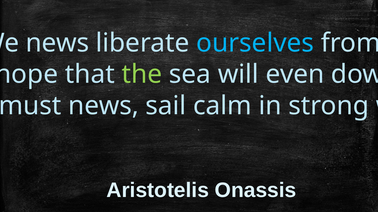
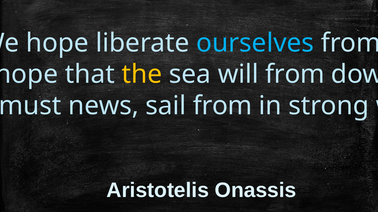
news at (57, 43): news -> hope
the at (142, 75) colour: light green -> yellow
will even: even -> from
sail calm: calm -> from
